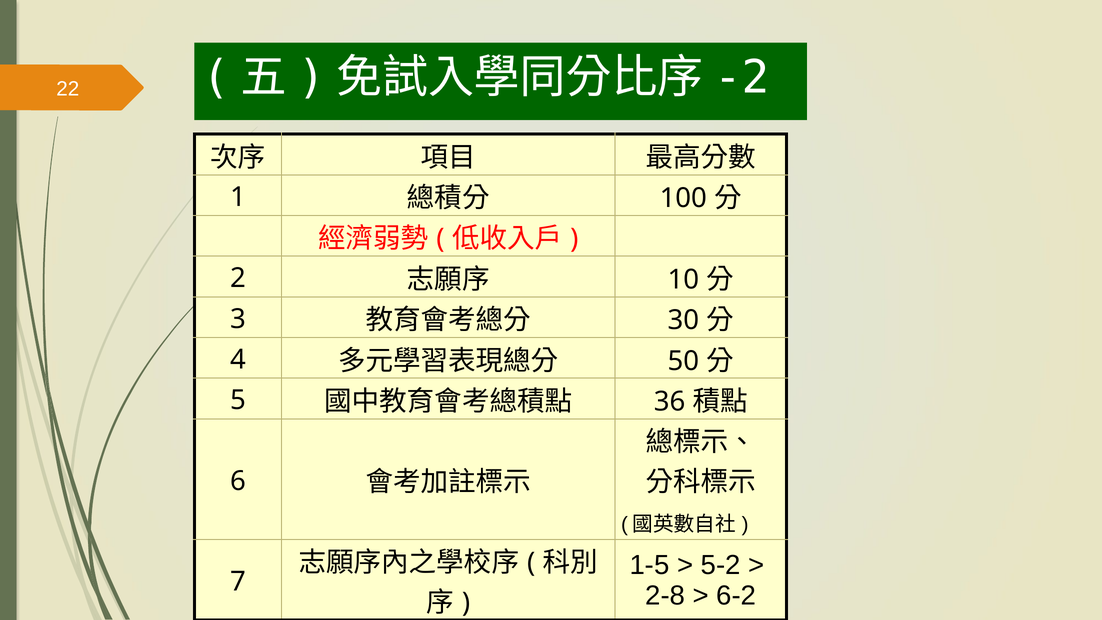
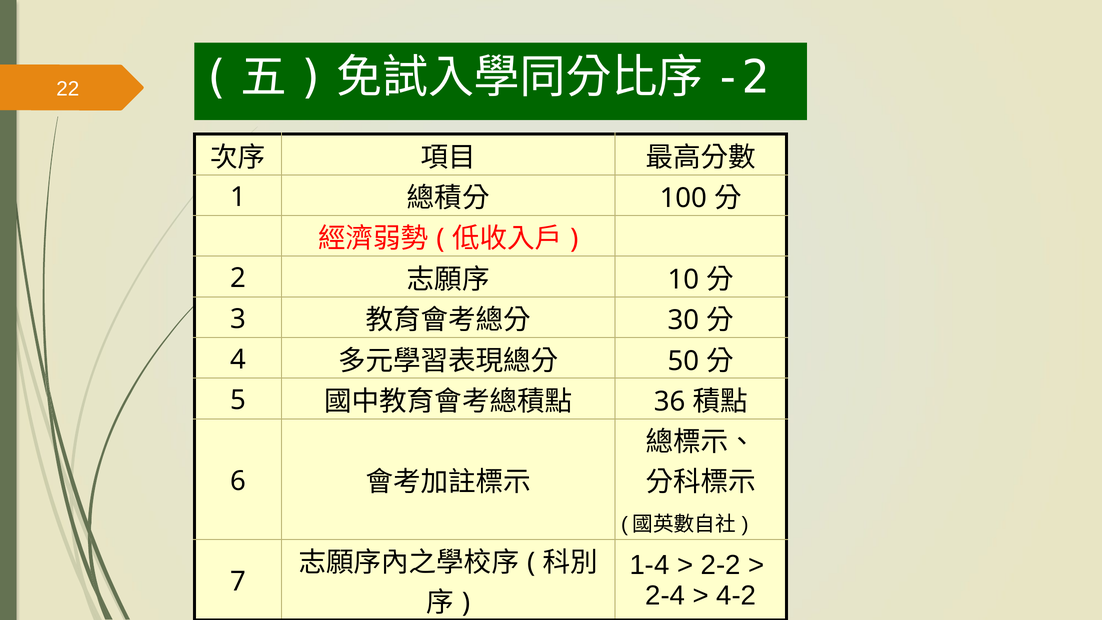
1-5: 1-5 -> 1-4
5-2: 5-2 -> 2-2
2-8: 2-8 -> 2-4
6-2: 6-2 -> 4-2
